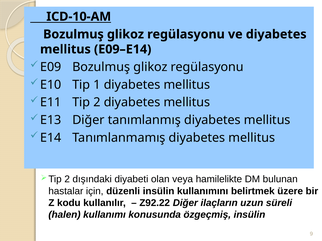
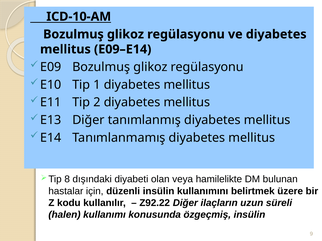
2 at (67, 180): 2 -> 8
